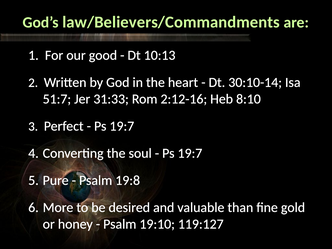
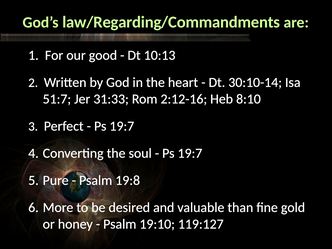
law/Believers/Commandments: law/Believers/Commandments -> law/Regarding/Commandments
